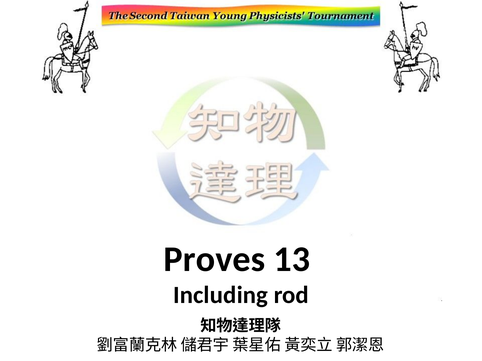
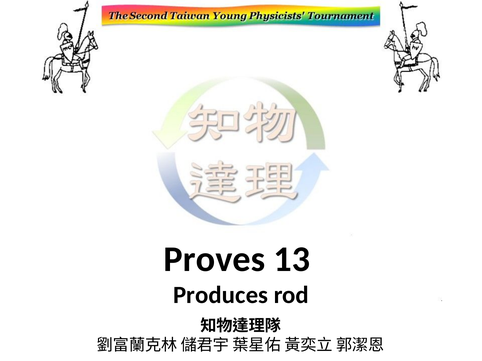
Including: Including -> Produces
